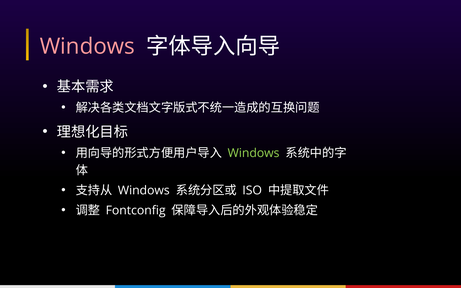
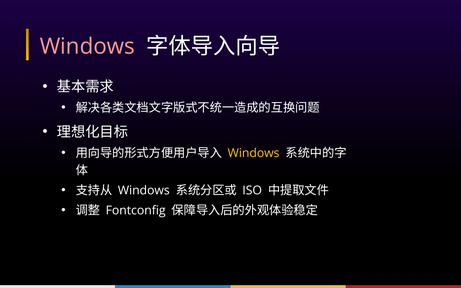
Windows at (254, 153) colour: light green -> yellow
